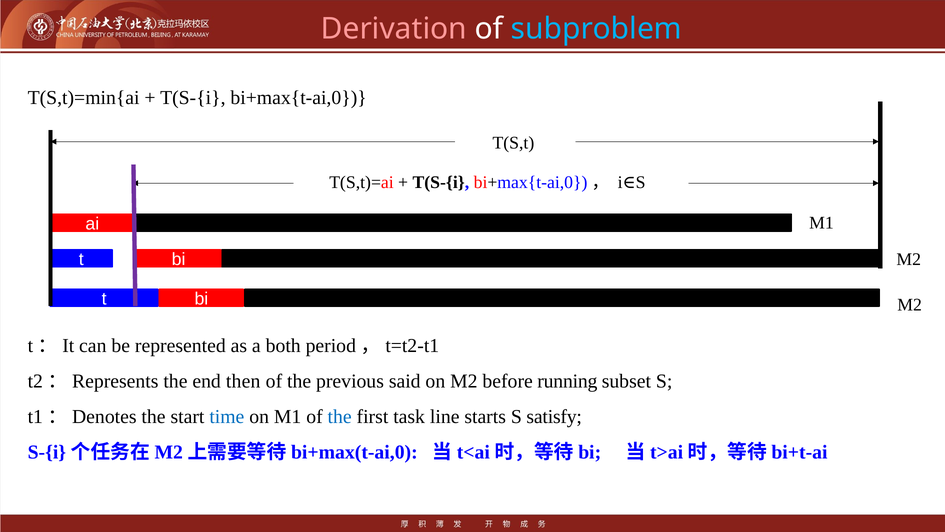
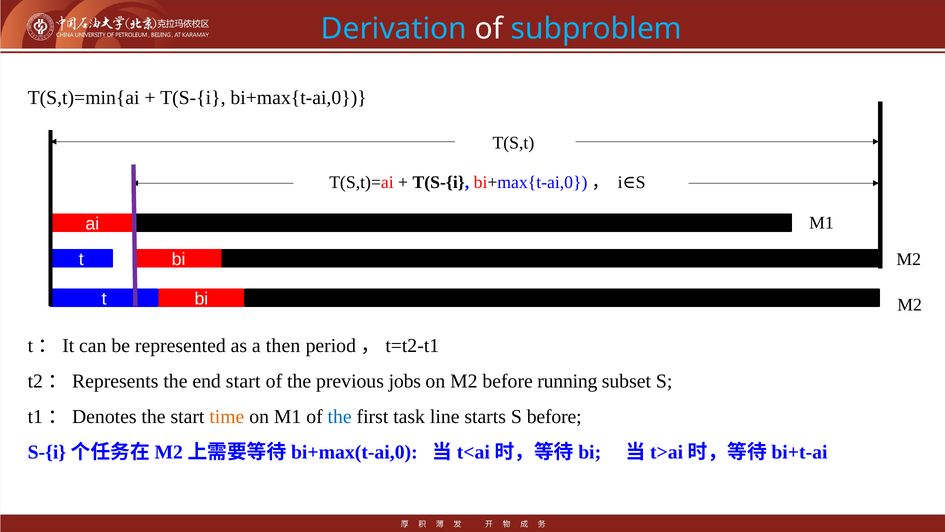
Derivation colour: pink -> light blue
both: both -> then
end then: then -> start
said: said -> jobs
time colour: blue -> orange
S satisfy: satisfy -> before
